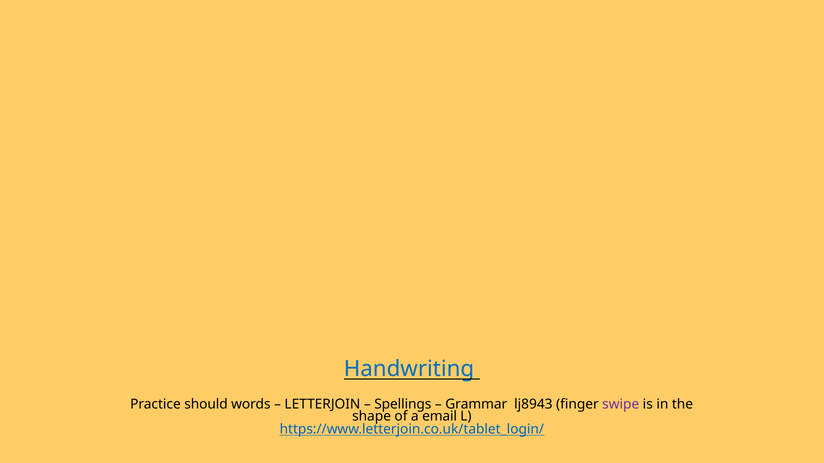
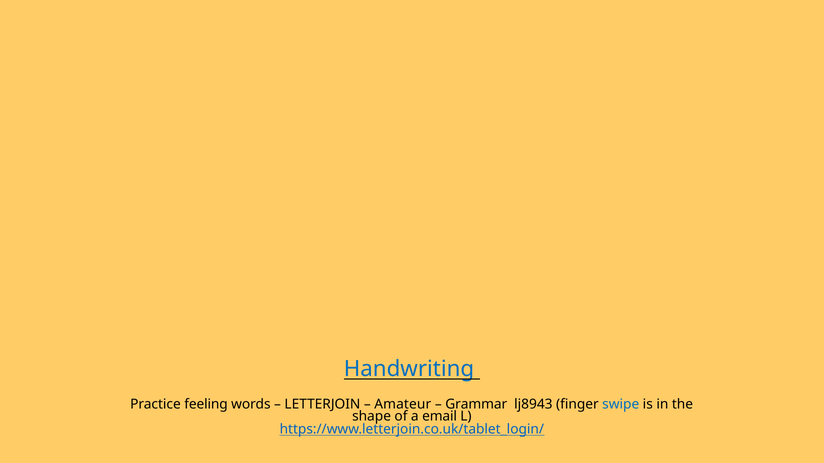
should: should -> feeling
Spellings: Spellings -> Amateur
swipe colour: purple -> blue
